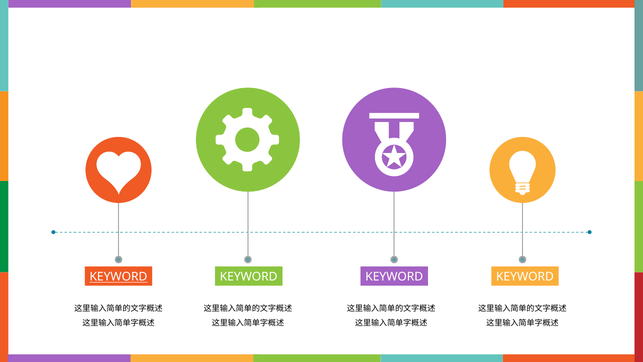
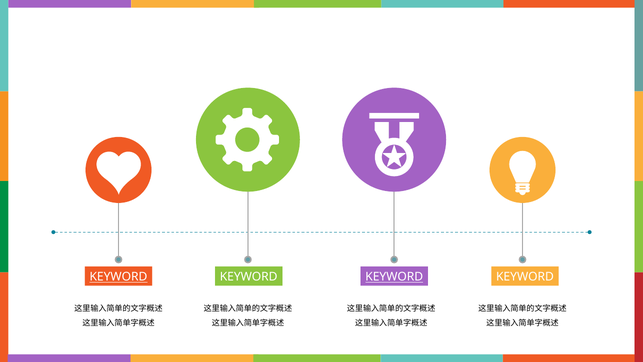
KEYWORD at (394, 277) underline: none -> present
